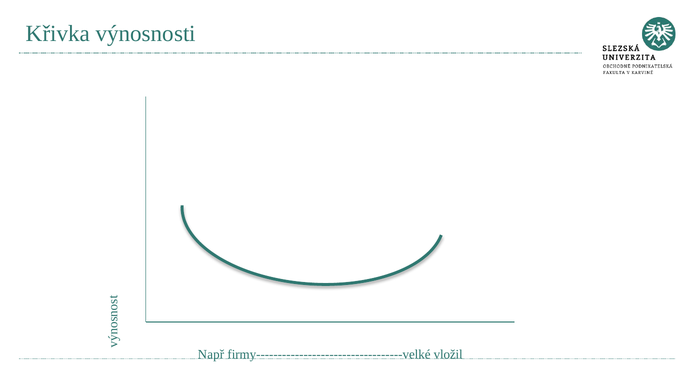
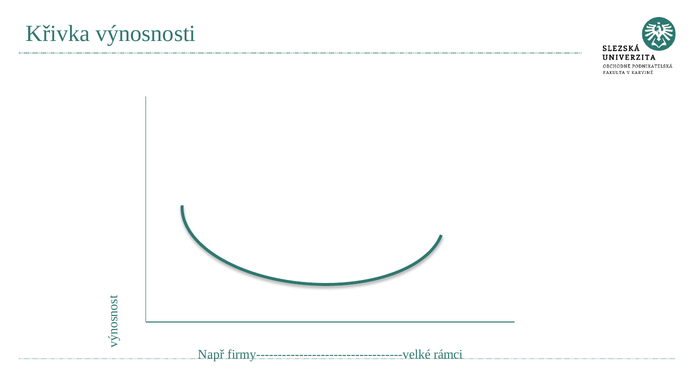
vložil: vložil -> rámci
